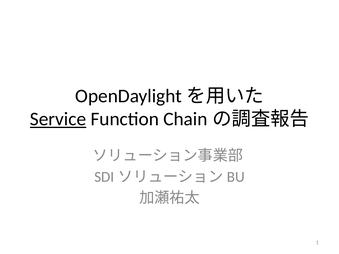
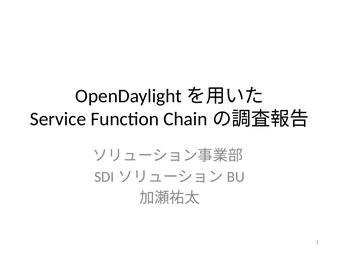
Service underline: present -> none
